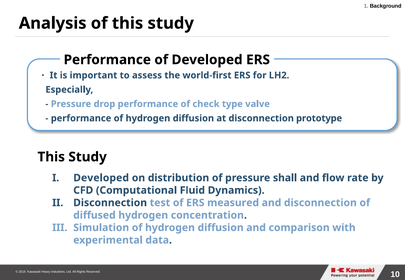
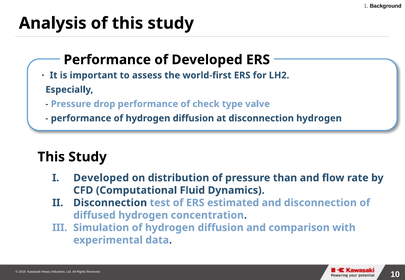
disconnection prototype: prototype -> hydrogen
shall: shall -> than
measured: measured -> estimated
